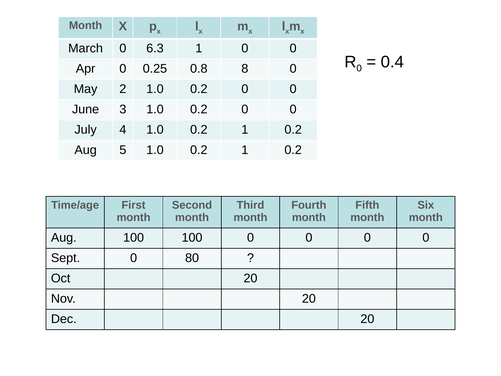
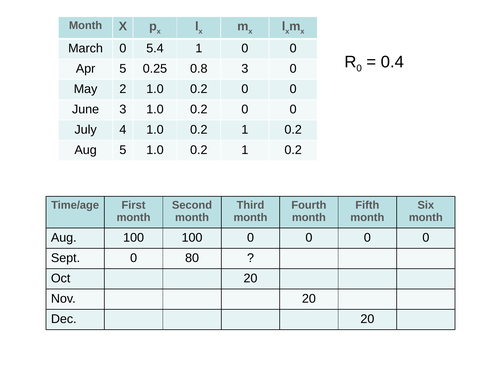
6.3: 6.3 -> 5.4
Apr 0: 0 -> 5
0.8 8: 8 -> 3
